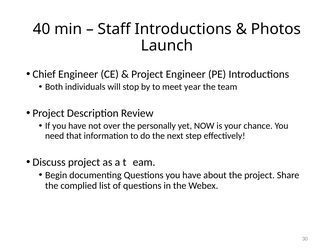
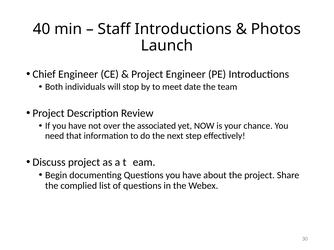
year: year -> date
personally: personally -> associated
